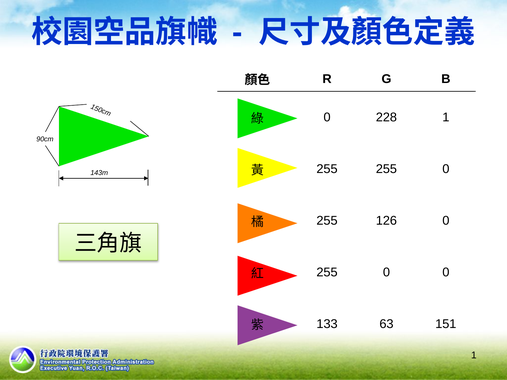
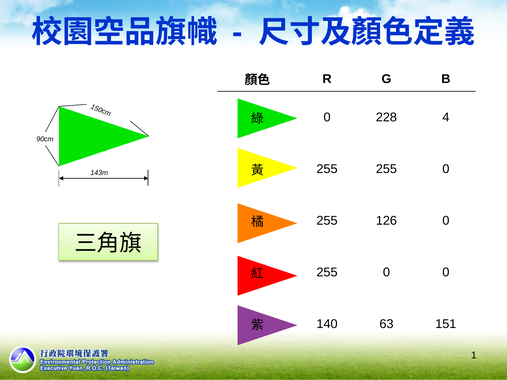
228 1: 1 -> 4
133: 133 -> 140
